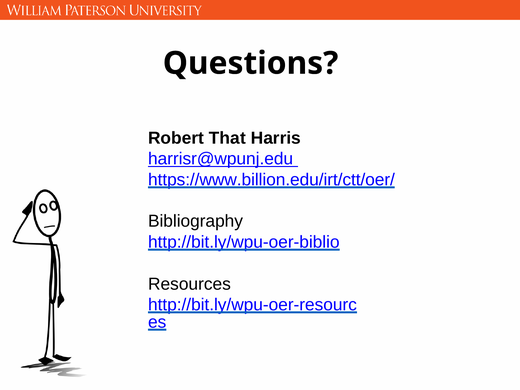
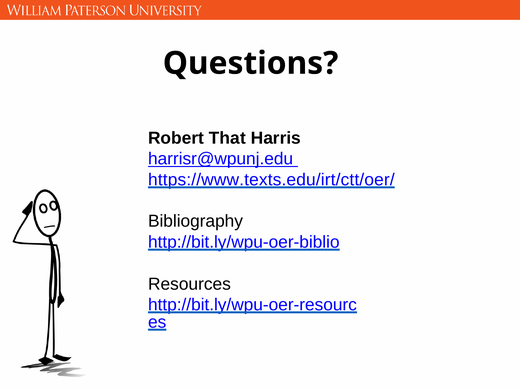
https://www.billion.edu/irt/ctt/oer/: https://www.billion.edu/irt/ctt/oer/ -> https://www.texts.edu/irt/ctt/oer/
